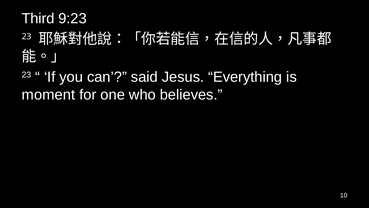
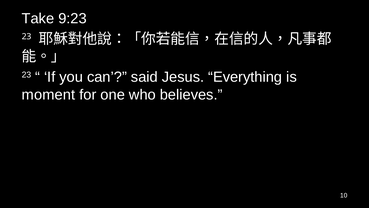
Third: Third -> Take
